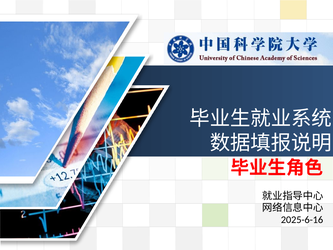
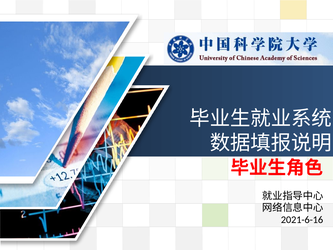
2025-6-16: 2025-6-16 -> 2021-6-16
